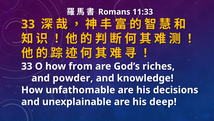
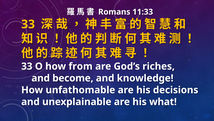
powder: powder -> become
deep: deep -> what
